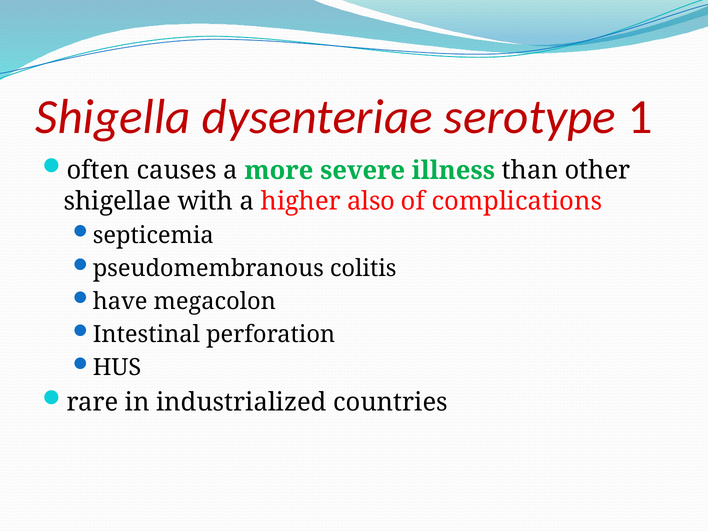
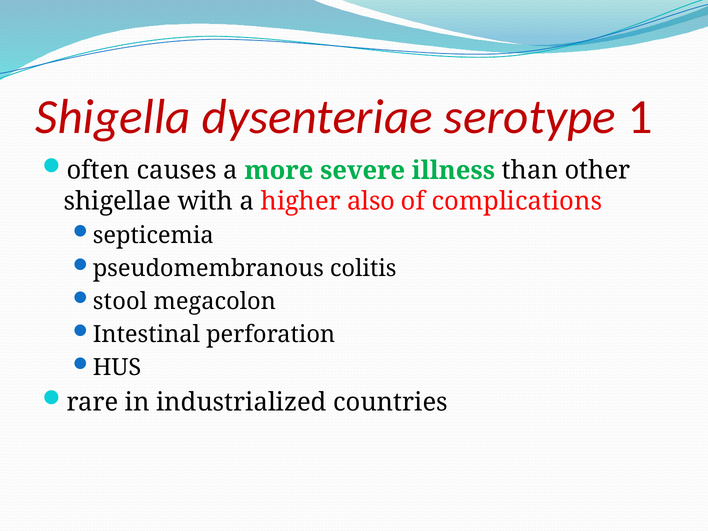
have: have -> stool
